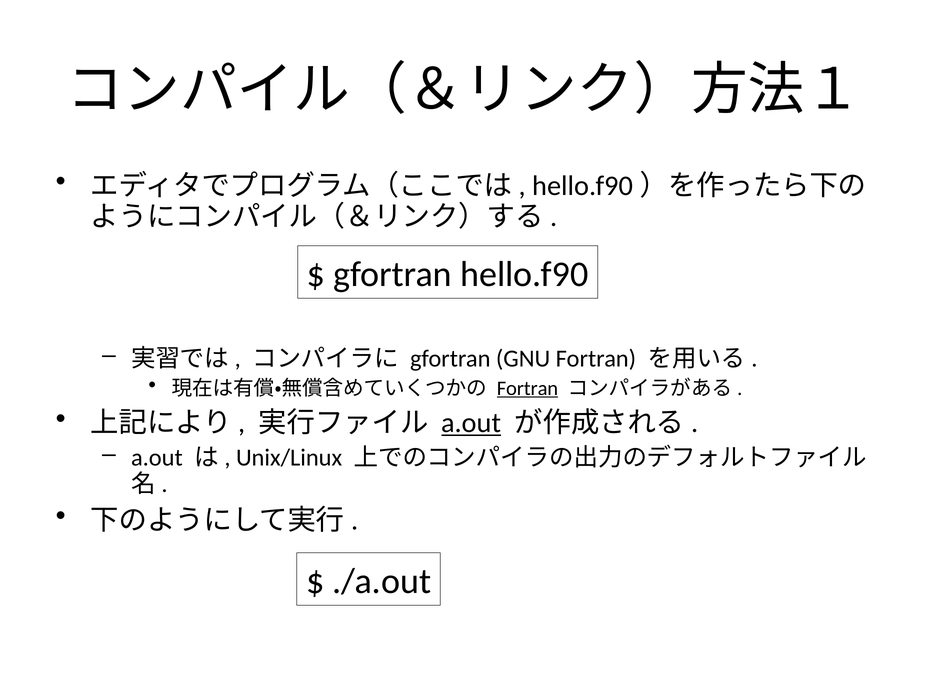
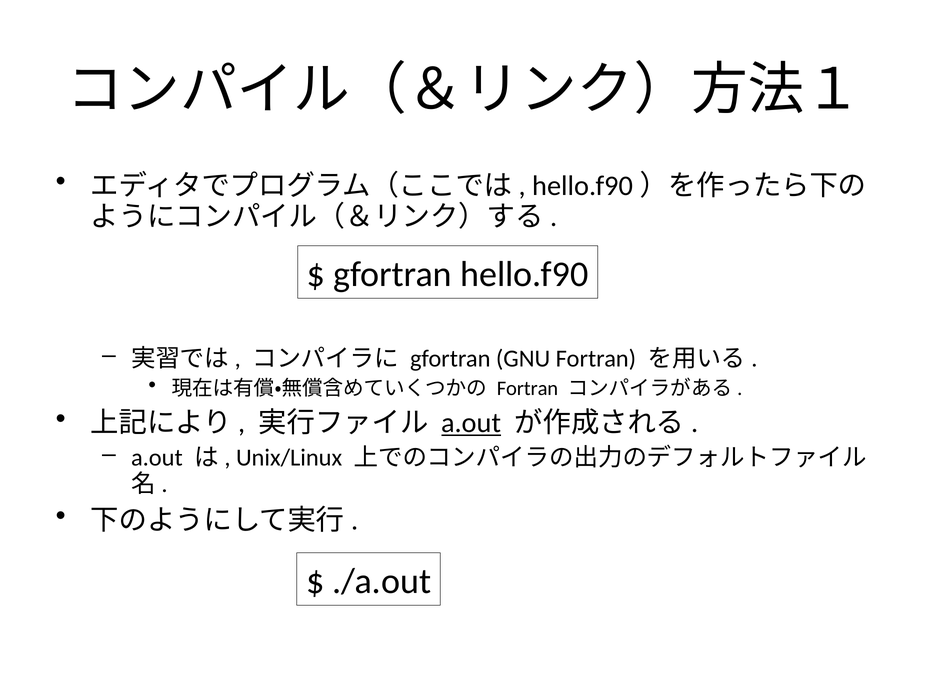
Fortran at (527, 388) underline: present -> none
